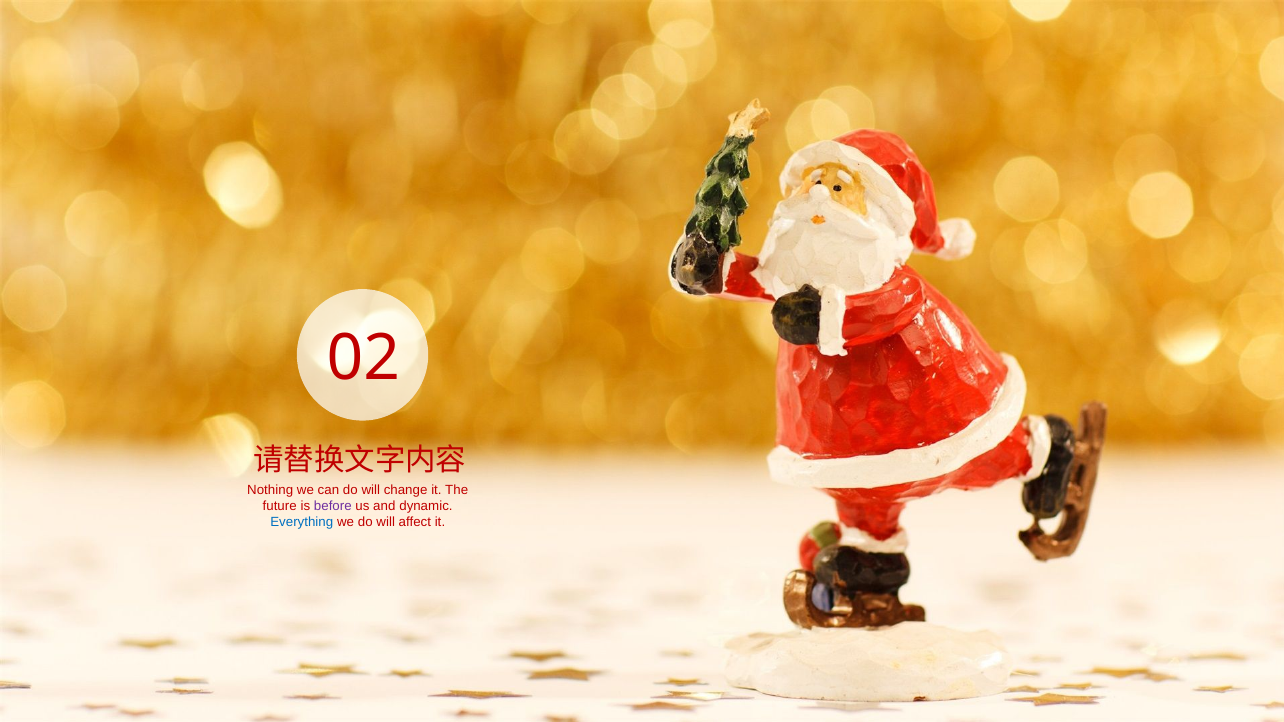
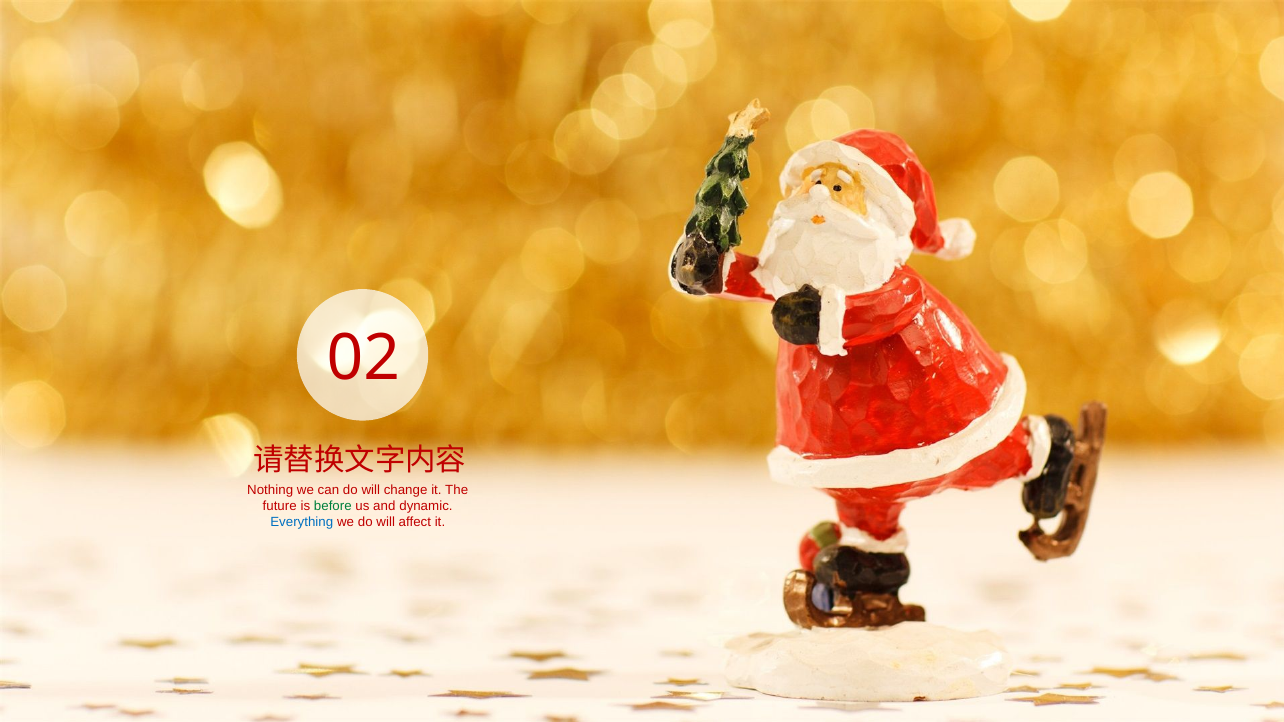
before colour: purple -> green
